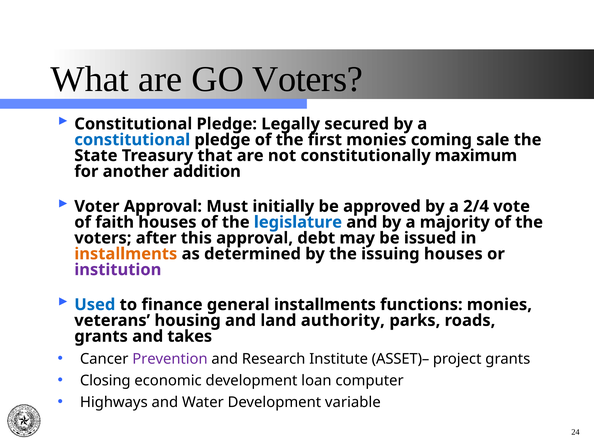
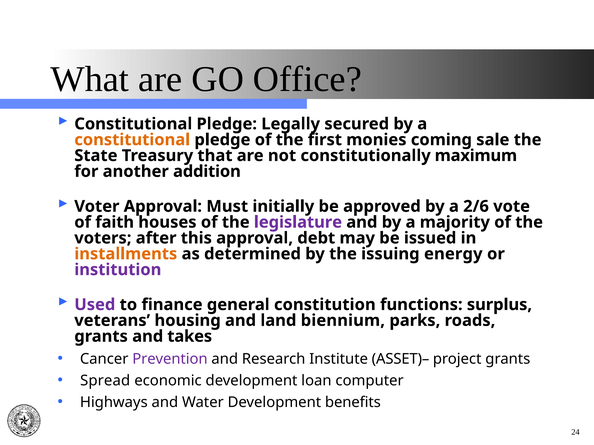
GO Voters: Voters -> Office
constitutional at (132, 140) colour: blue -> orange
2/4: 2/4 -> 2/6
legislature colour: blue -> purple
issuing houses: houses -> energy
Used colour: blue -> purple
general installments: installments -> constitution
functions monies: monies -> surplus
authority: authority -> biennium
Closing: Closing -> Spread
variable: variable -> benefits
